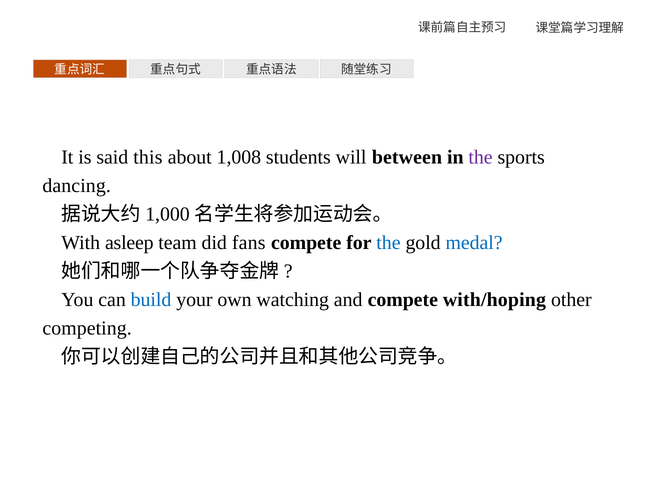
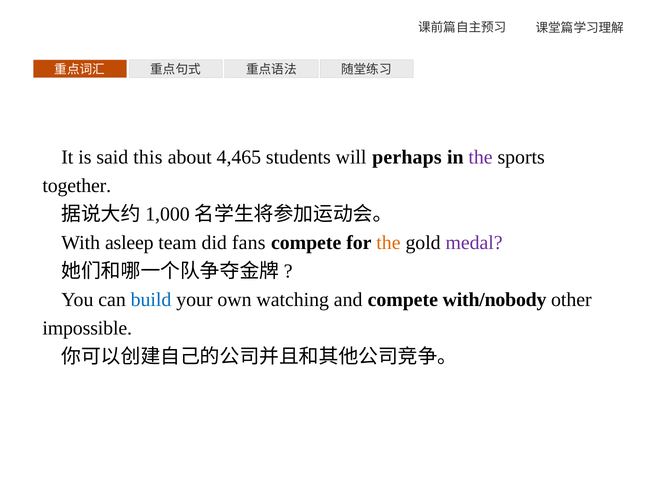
1,008: 1,008 -> 4,465
between: between -> perhaps
dancing: dancing -> together
the at (388, 243) colour: blue -> orange
medal colour: blue -> purple
with/hoping: with/hoping -> with/nobody
competing: competing -> impossible
